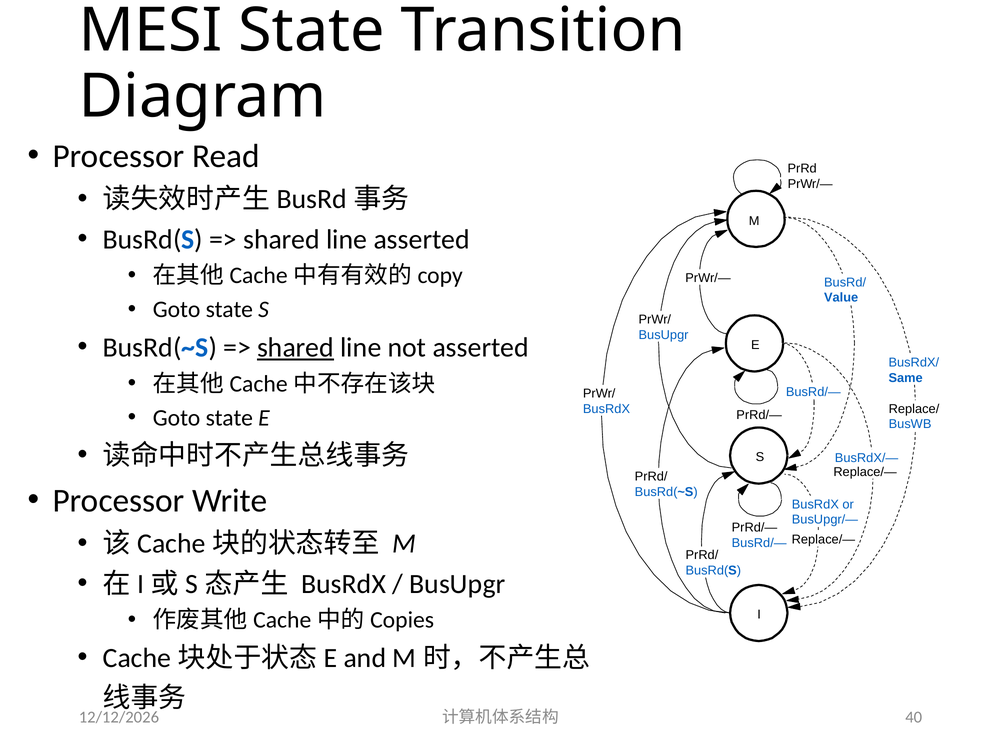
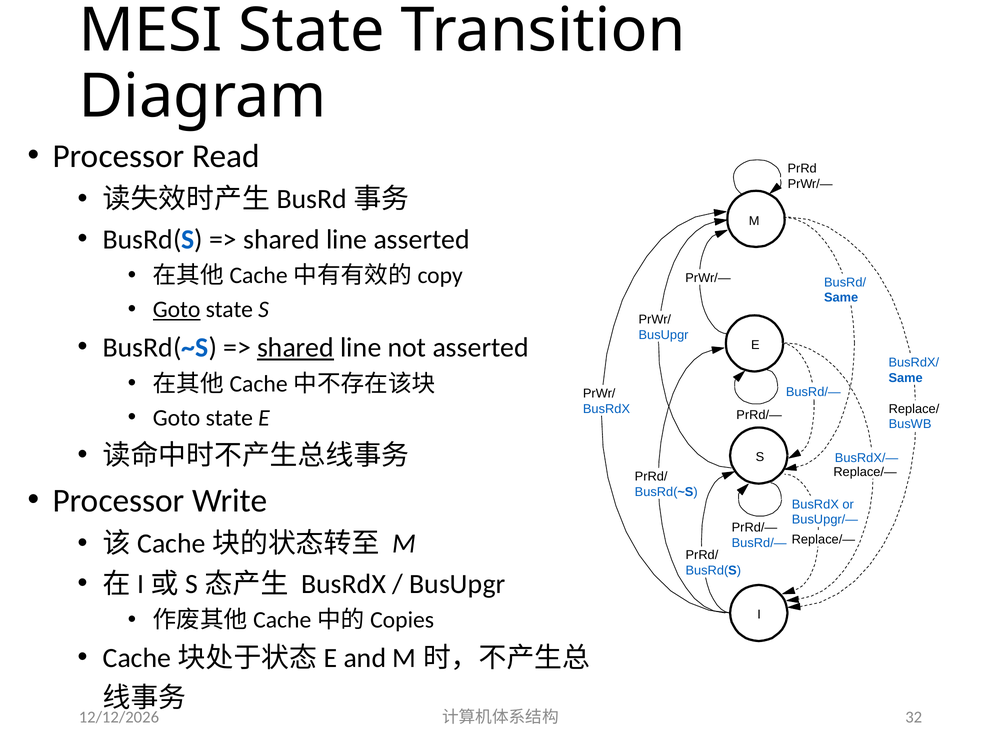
Value at (841, 298): Value -> Same
Goto at (177, 310) underline: none -> present
40: 40 -> 32
